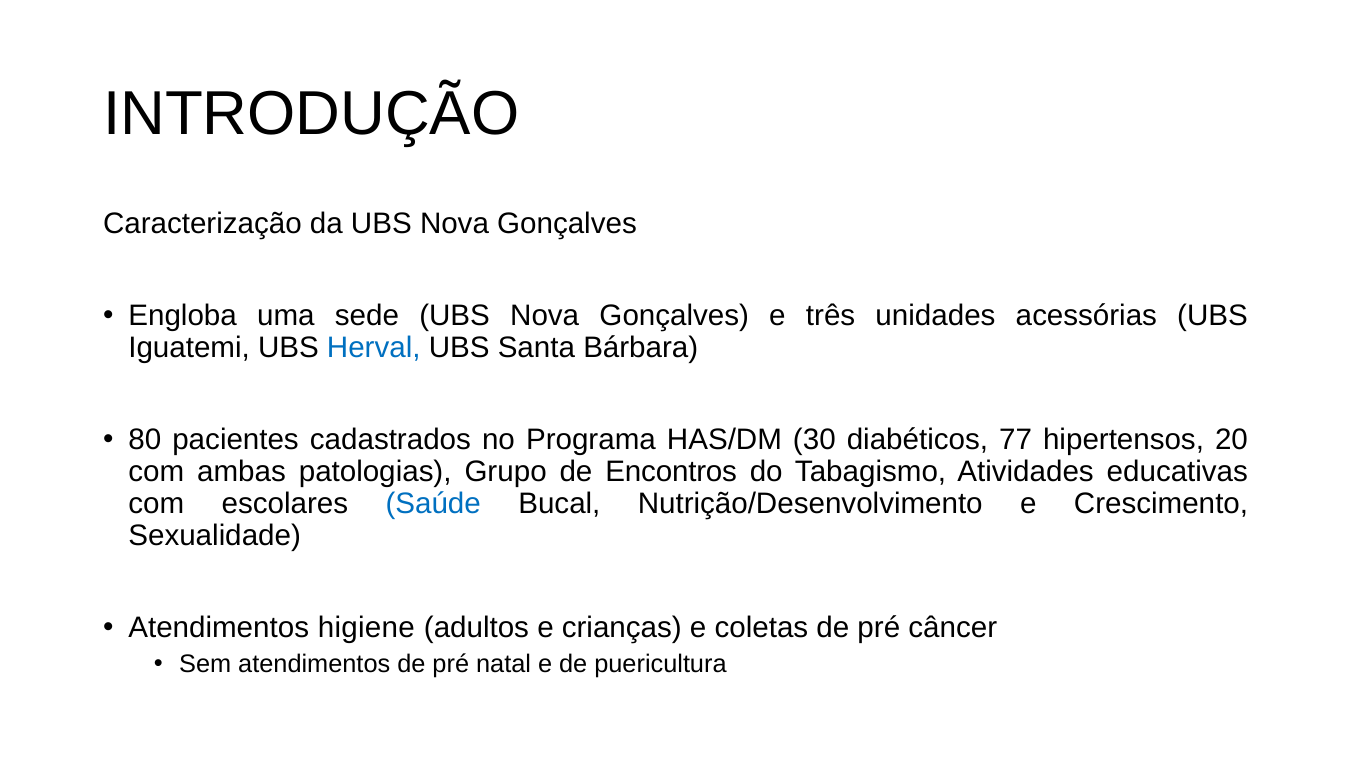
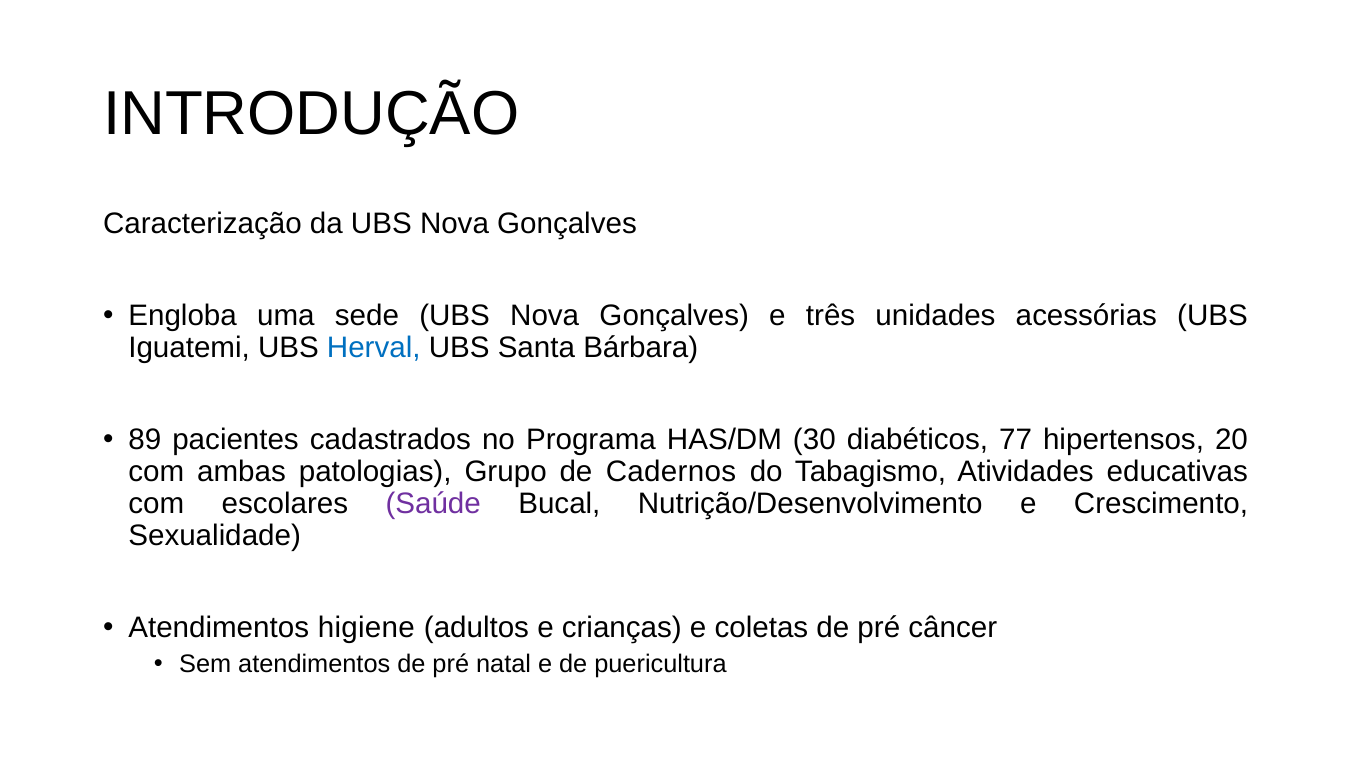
80: 80 -> 89
Encontros: Encontros -> Cadernos
Saúde colour: blue -> purple
